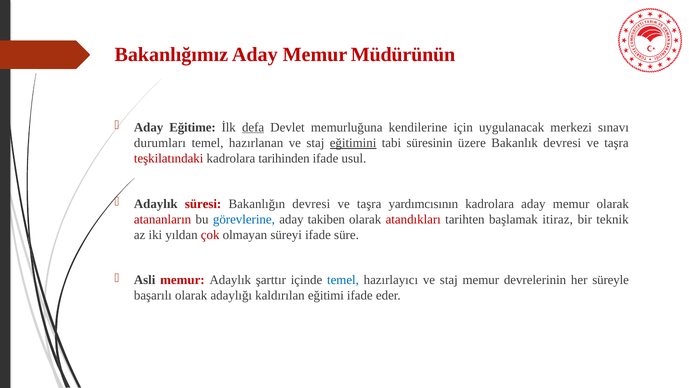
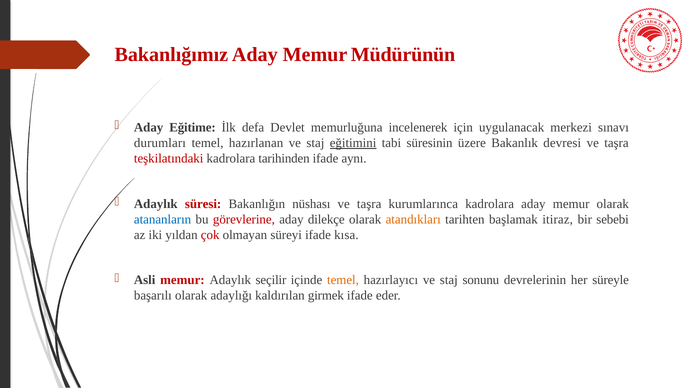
defa underline: present -> none
kendilerine: kendilerine -> incelenerek
usul: usul -> aynı
Bakanlığın devresi: devresi -> nüshası
yardımcısının: yardımcısının -> kurumlarınca
atananların colour: red -> blue
görevlerine colour: blue -> red
takiben: takiben -> dilekçe
atandıkları colour: red -> orange
teknik: teknik -> sebebi
süre: süre -> kısa
şarttır: şarttır -> seçilir
temel at (343, 280) colour: blue -> orange
staj memur: memur -> sonunu
eğitimi: eğitimi -> girmek
